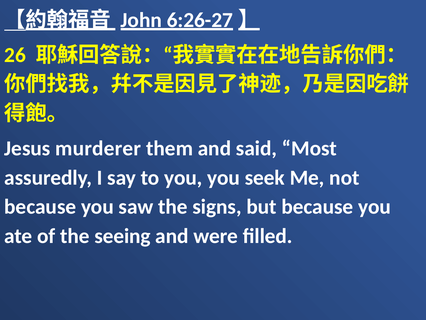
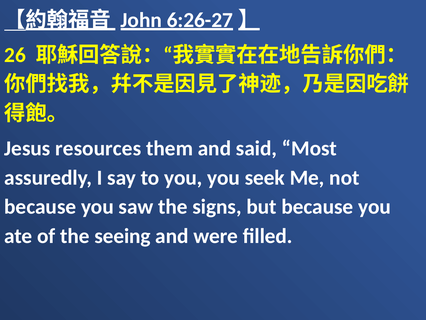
murderer: murderer -> resources
